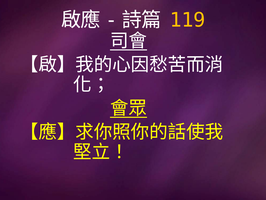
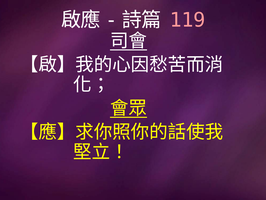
119 colour: yellow -> pink
